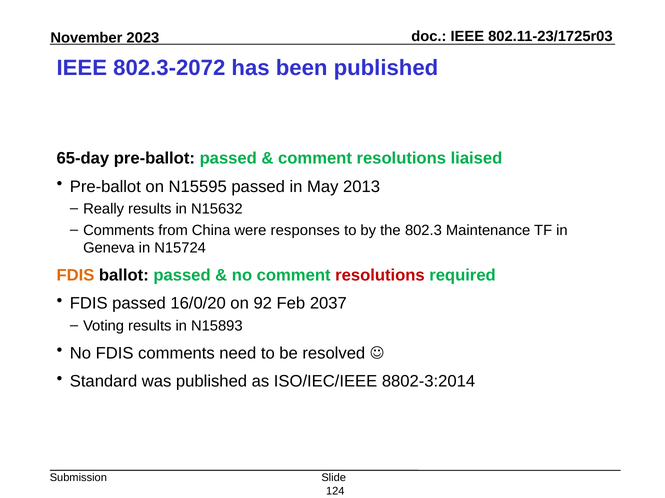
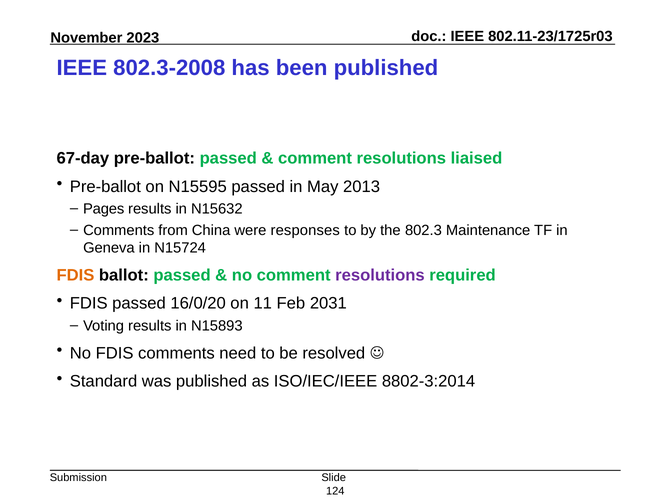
802.3-2072: 802.3-2072 -> 802.3-2008
65-day: 65-day -> 67-day
Really: Really -> Pages
resolutions at (380, 276) colour: red -> purple
92: 92 -> 11
2037: 2037 -> 2031
